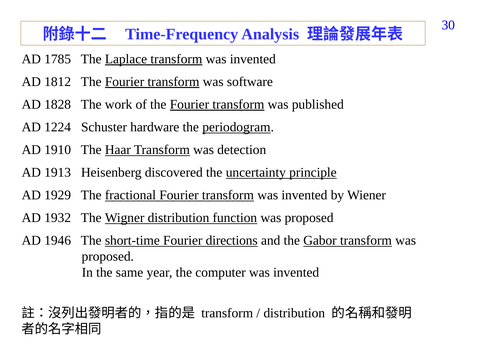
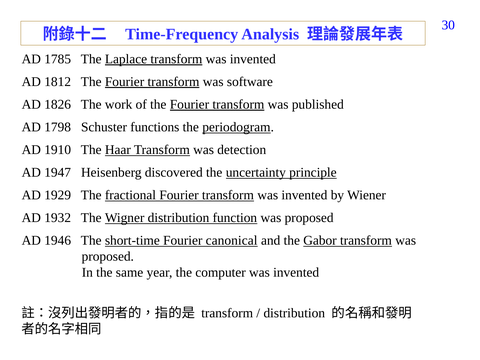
1828: 1828 -> 1826
1224: 1224 -> 1798
hardware: hardware -> functions
1913: 1913 -> 1947
directions: directions -> canonical
